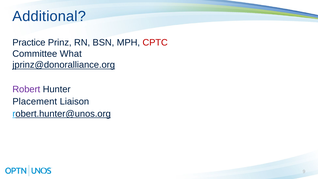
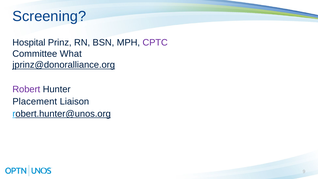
Additional: Additional -> Screening
Practice: Practice -> Hospital
CPTC colour: red -> purple
